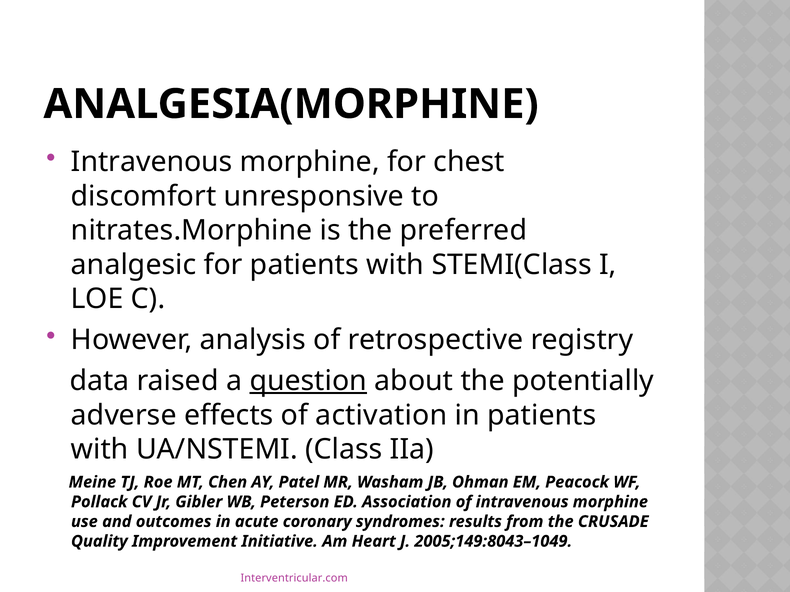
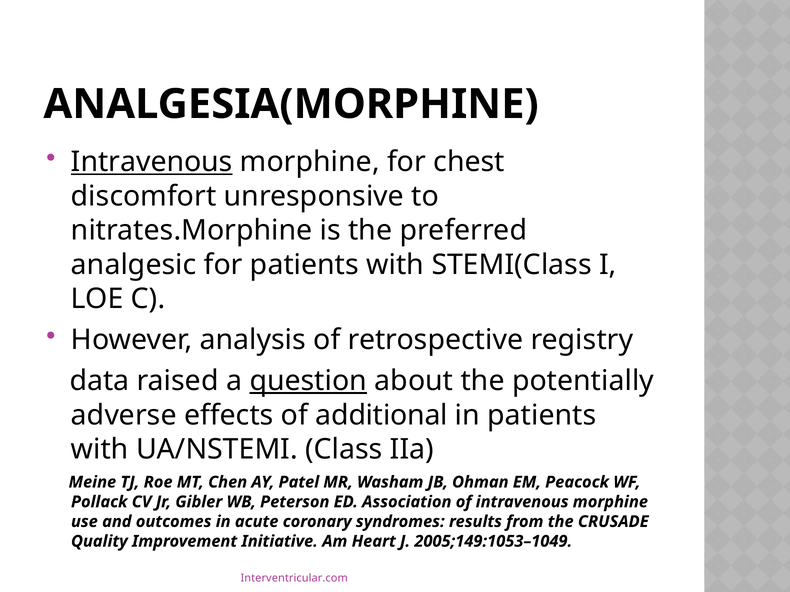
Intravenous at (152, 162) underline: none -> present
activation: activation -> additional
2005;149:8043–1049: 2005;149:8043–1049 -> 2005;149:1053–1049
